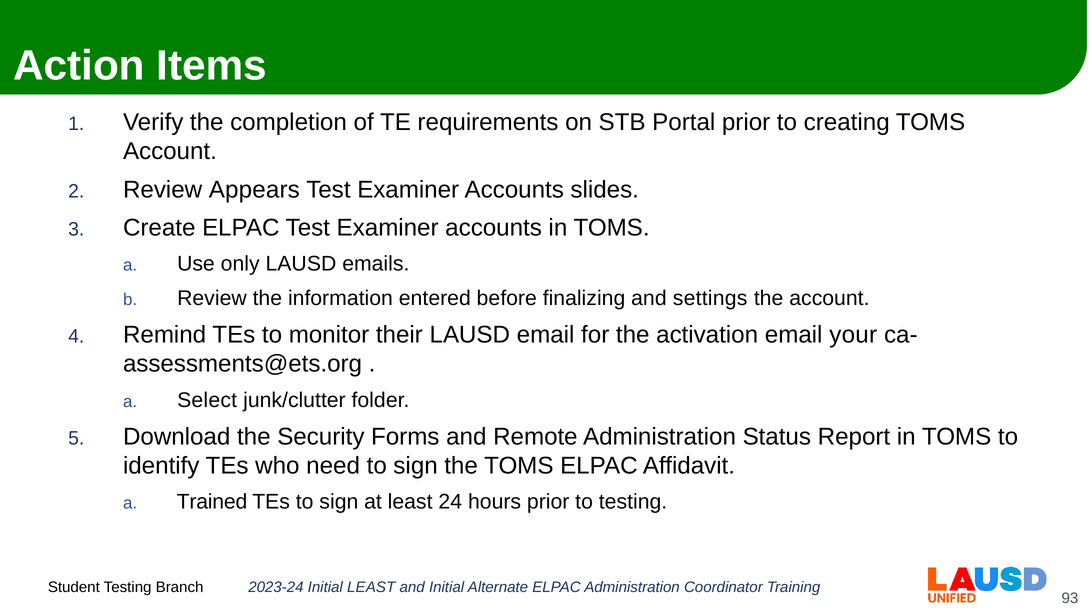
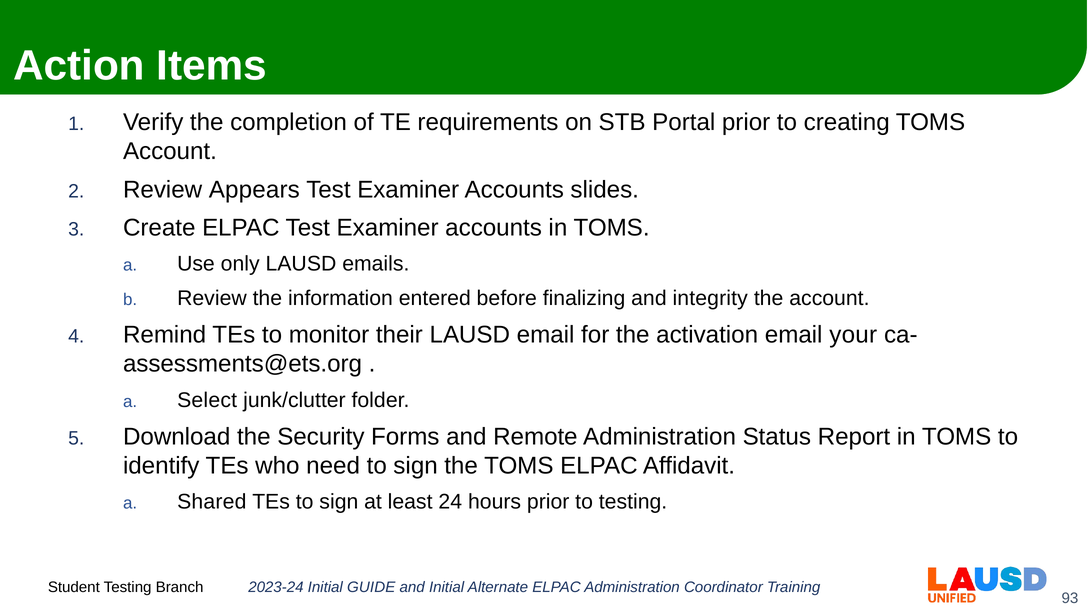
settings: settings -> integrity
Trained: Trained -> Shared
Initial LEAST: LEAST -> GUIDE
